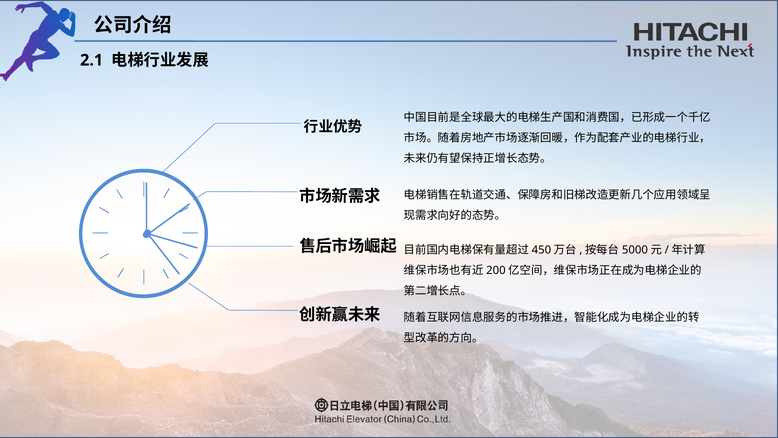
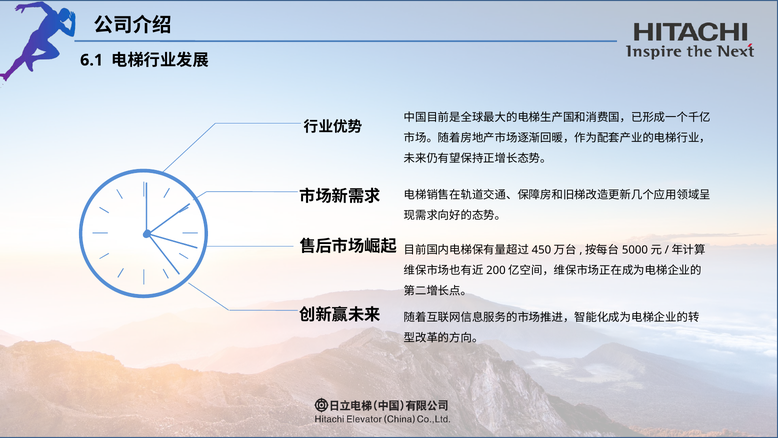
2.1: 2.1 -> 6.1
